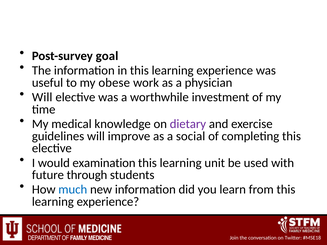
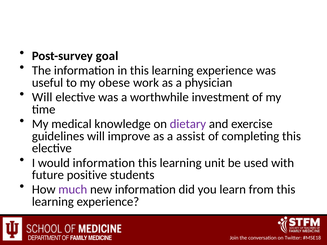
social: social -> assist
would examination: examination -> information
through: through -> positive
much colour: blue -> purple
